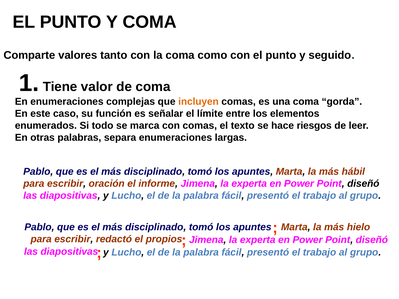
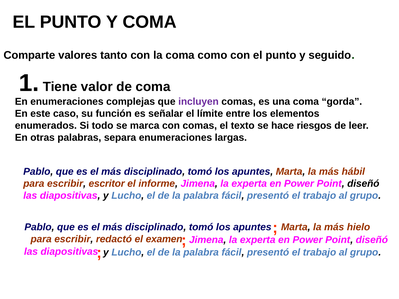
incluyen colour: orange -> purple
oración: oración -> escritor
propios: propios -> examen
